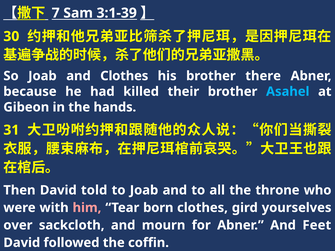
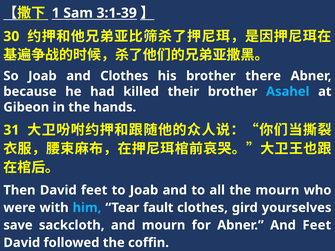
7: 7 -> 1
David told: told -> feet
the throne: throne -> mourn
him colour: pink -> light blue
born: born -> fault
over: over -> save
